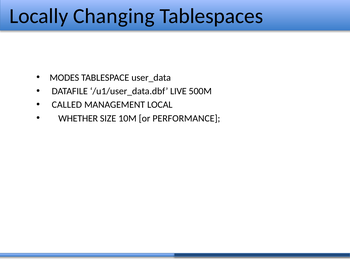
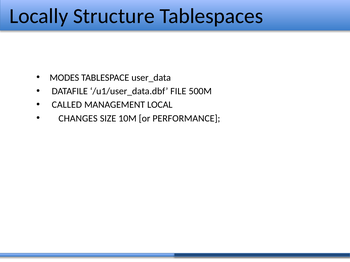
Changing: Changing -> Structure
LIVE: LIVE -> FILE
WHETHER: WHETHER -> CHANGES
